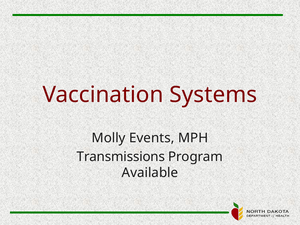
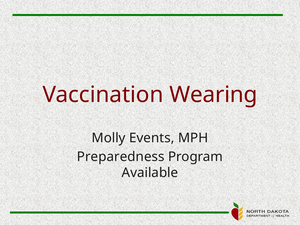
Systems: Systems -> Wearing
Transmissions: Transmissions -> Preparedness
